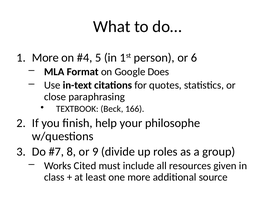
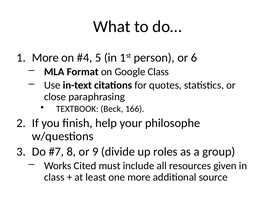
Google Does: Does -> Class
